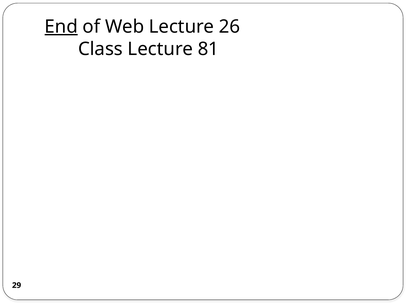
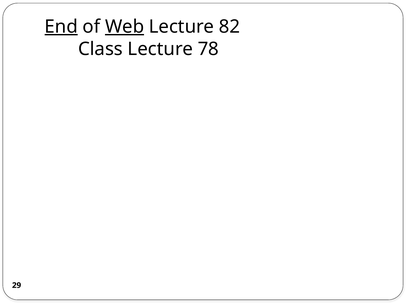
Web underline: none -> present
26: 26 -> 82
81: 81 -> 78
